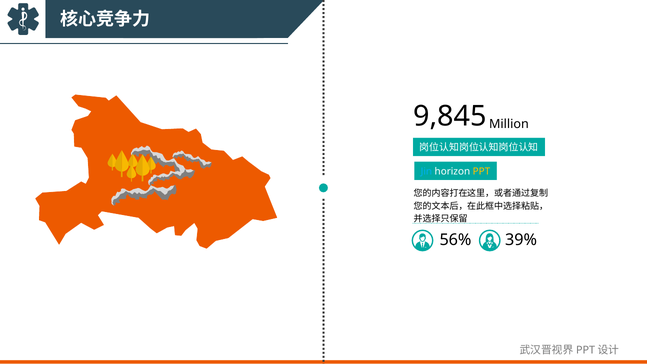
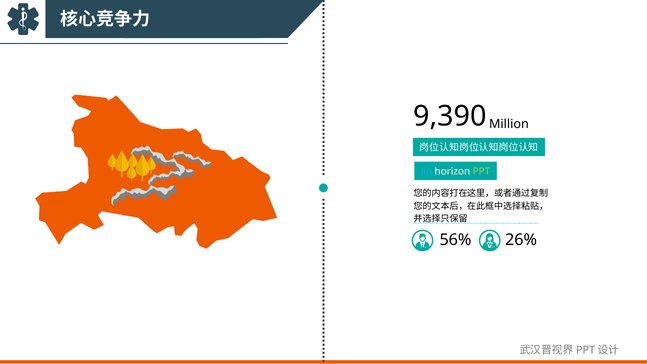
9,845: 9,845 -> 9,390
PPT colour: yellow -> light green
39%: 39% -> 26%
